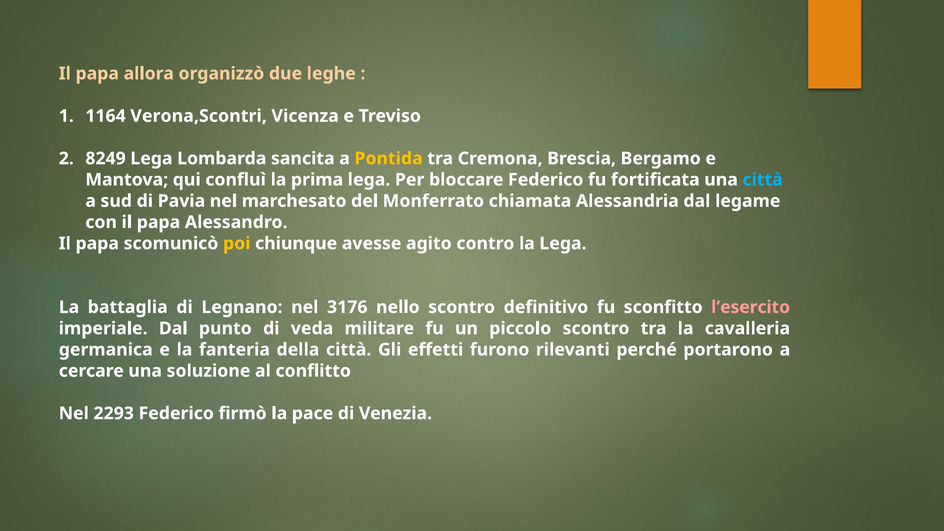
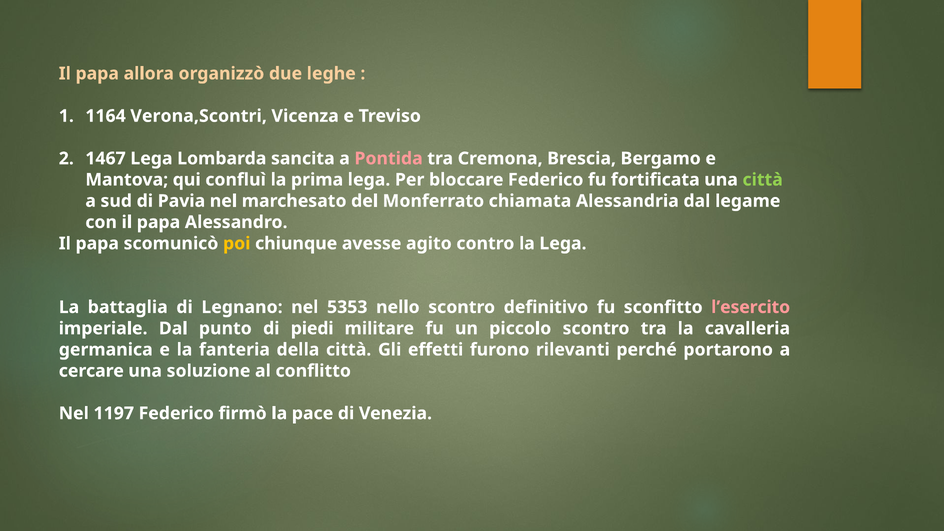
8249: 8249 -> 1467
Pontida colour: yellow -> pink
città at (763, 180) colour: light blue -> light green
3176: 3176 -> 5353
veda: veda -> piedi
2293: 2293 -> 1197
